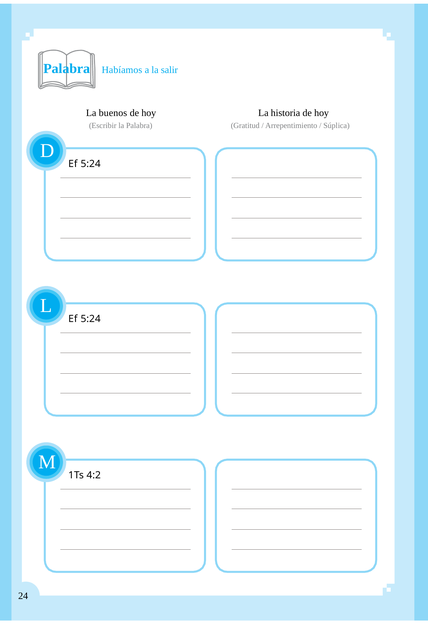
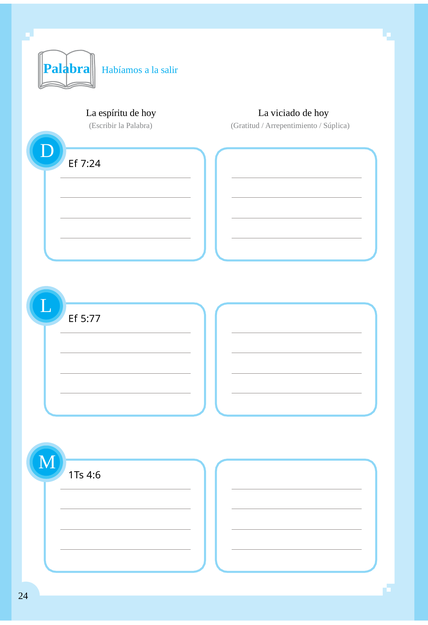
buenos: buenos -> espíritu
historia: historia -> viciado
5:24 at (91, 164): 5:24 -> 7:24
5:24 at (91, 319): 5:24 -> 5:77
4:2: 4:2 -> 4:6
